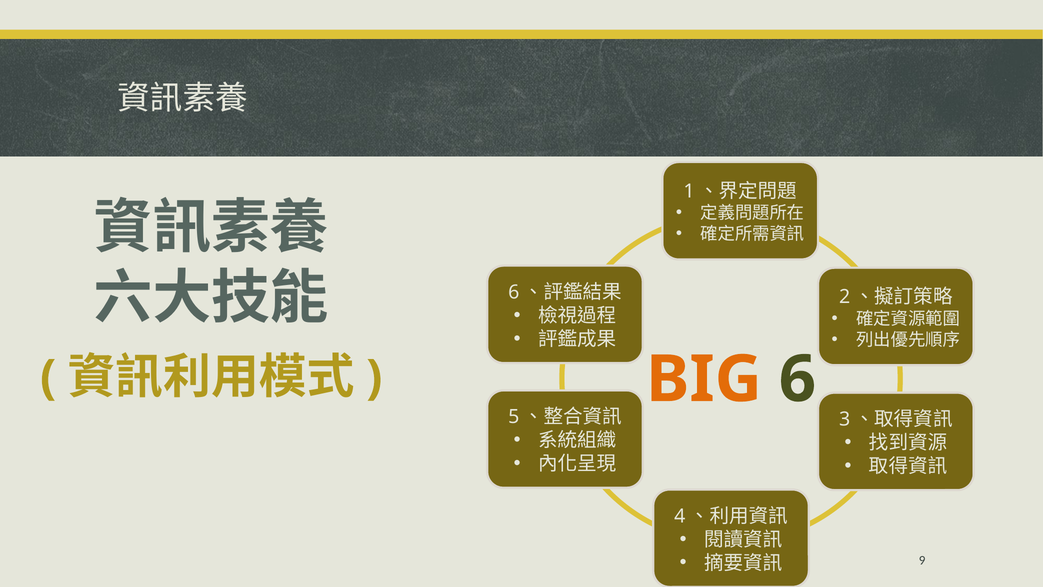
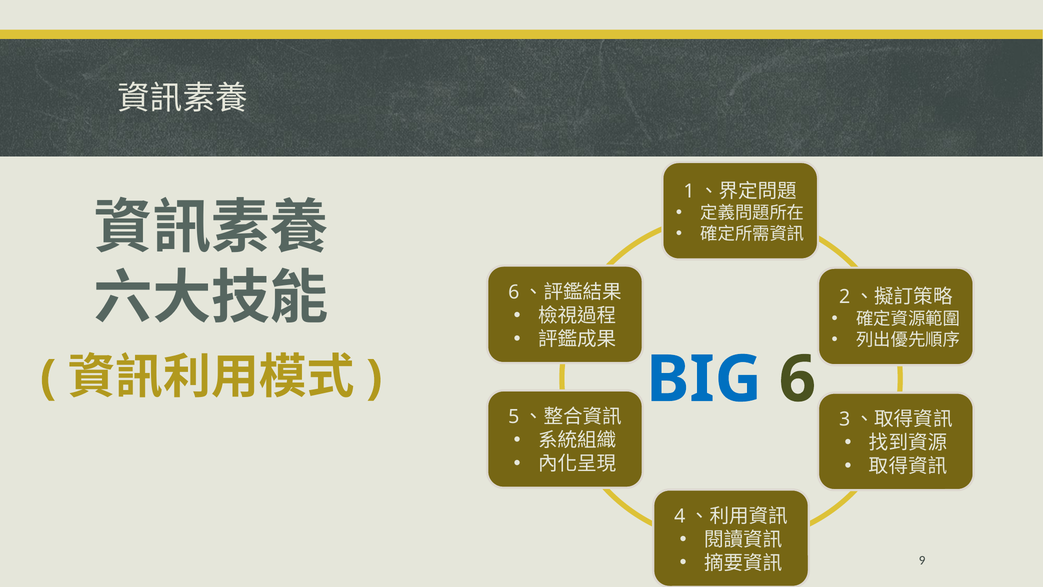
BIG colour: orange -> blue
